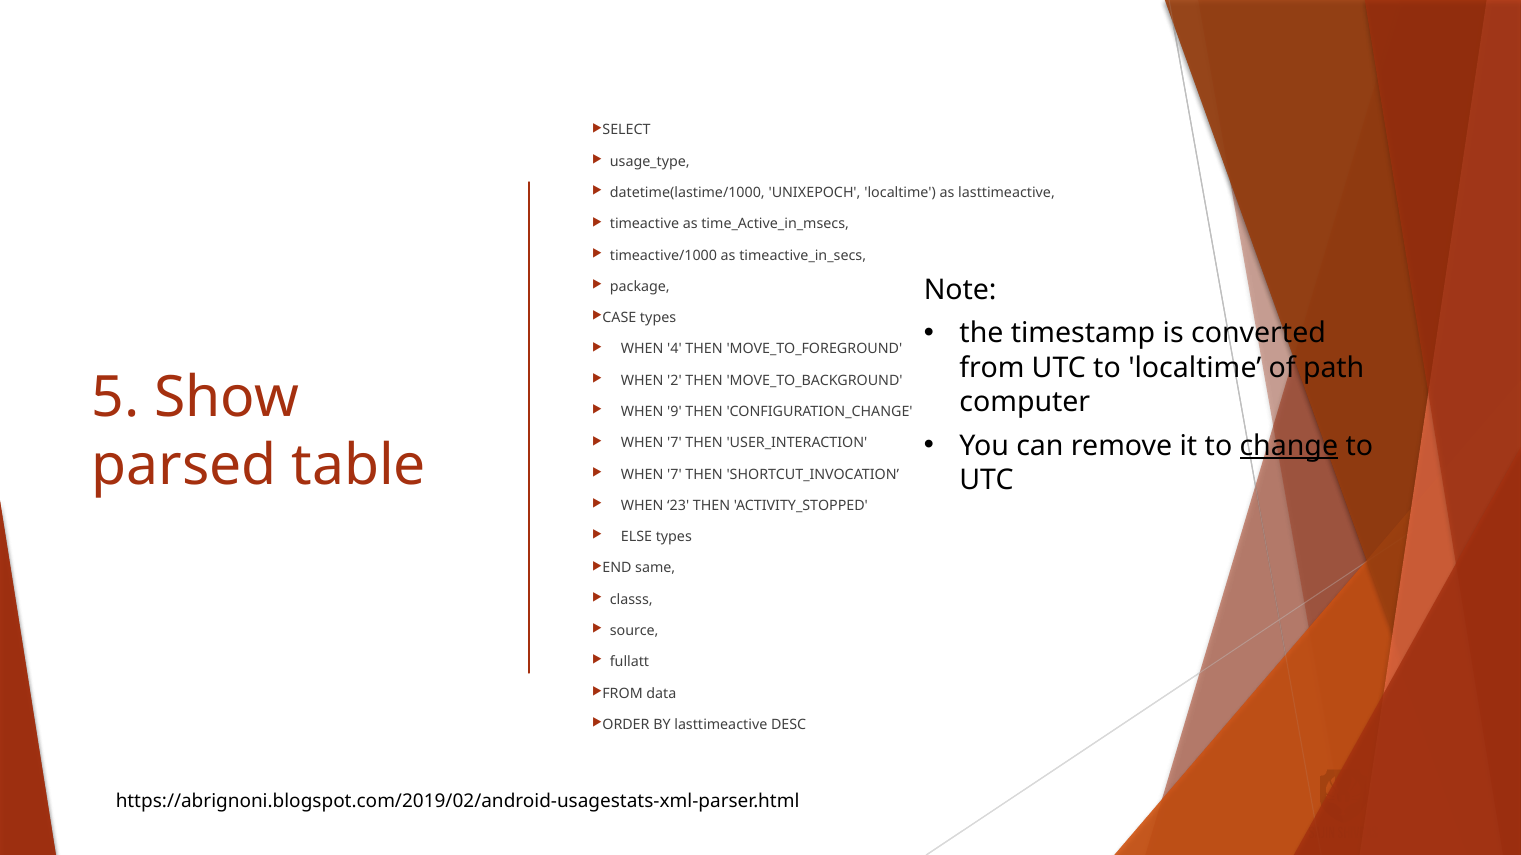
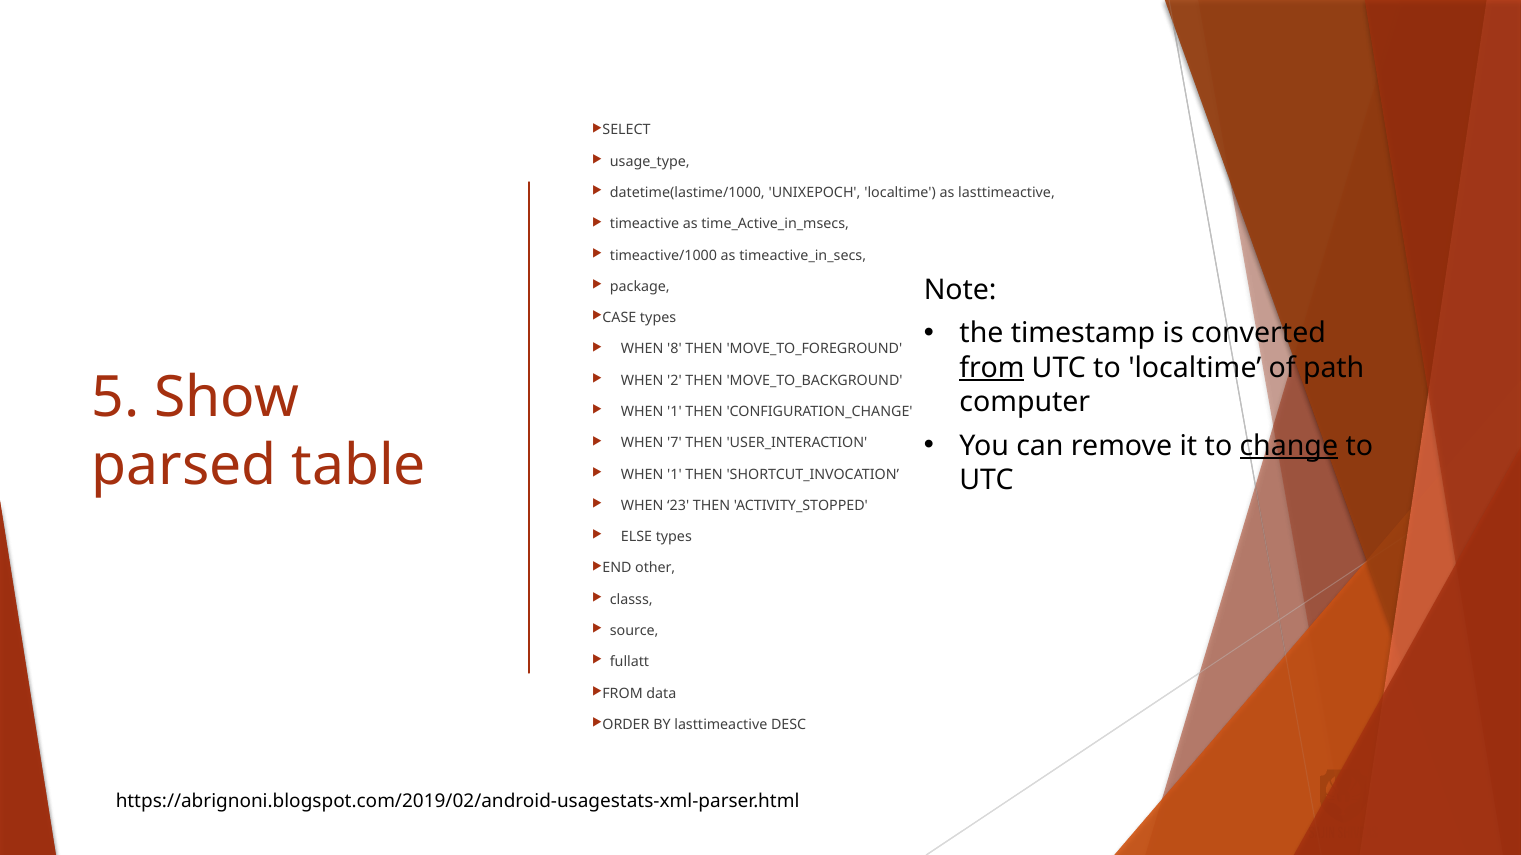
4: 4 -> 8
from underline: none -> present
9 at (674, 412): 9 -> 1
7 at (674, 475): 7 -> 1
same: same -> other
